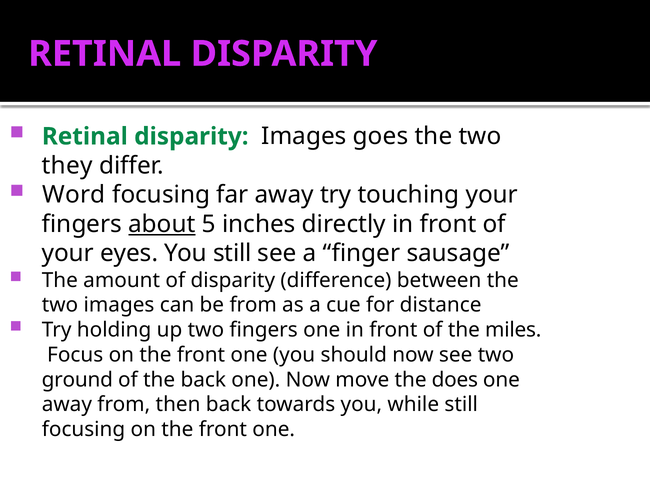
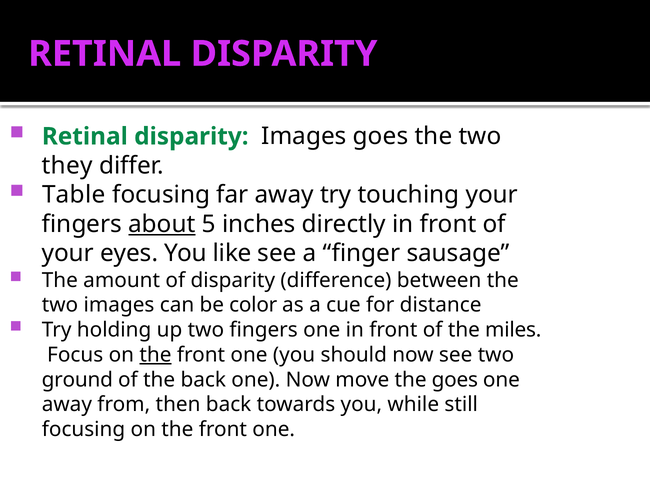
Word: Word -> Table
You still: still -> like
be from: from -> color
the at (156, 355) underline: none -> present
the does: does -> goes
